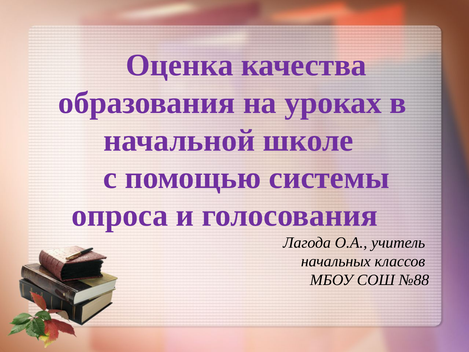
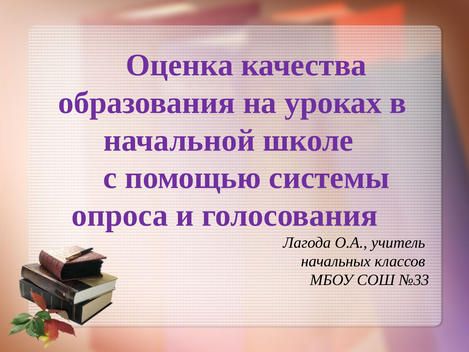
№88: №88 -> №33
